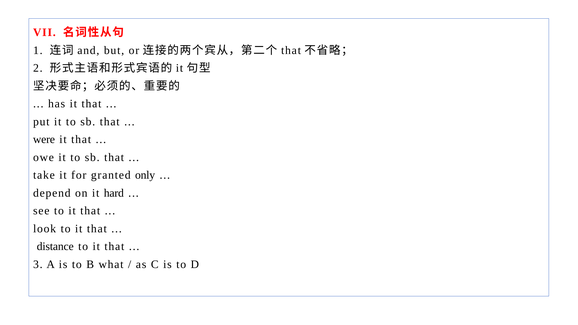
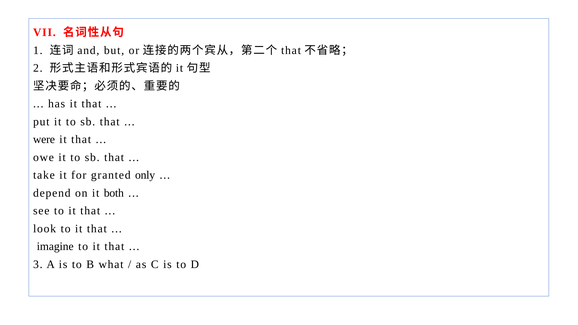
hard: hard -> both
distance: distance -> imagine
